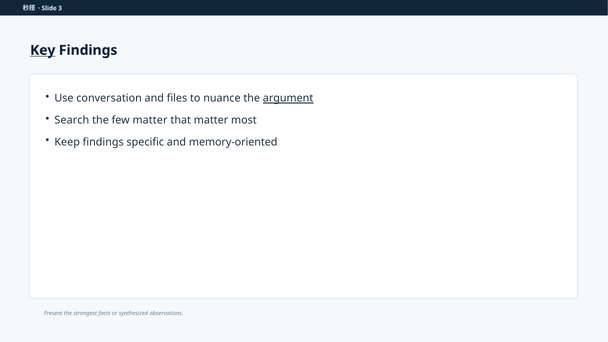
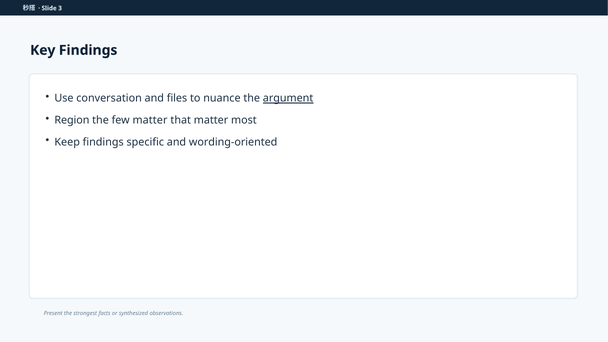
Key underline: present -> none
Search: Search -> Region
memory-oriented: memory-oriented -> wording-oriented
